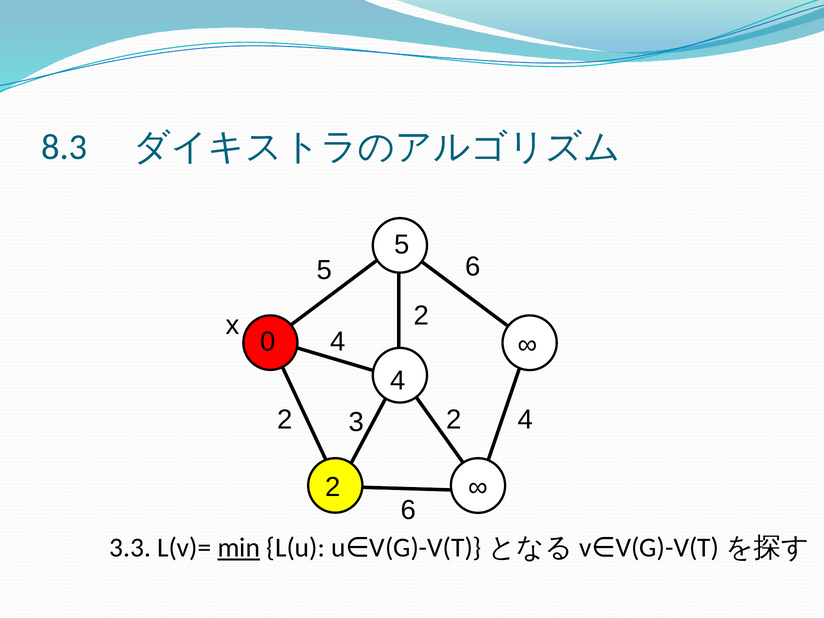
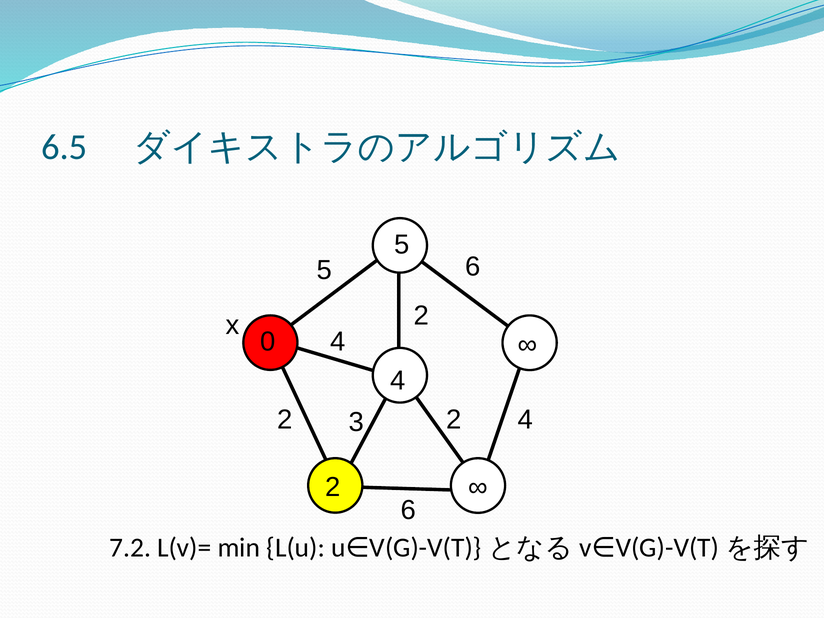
8.3: 8.3 -> 6.5
3.3: 3.3 -> 7.2
min underline: present -> none
